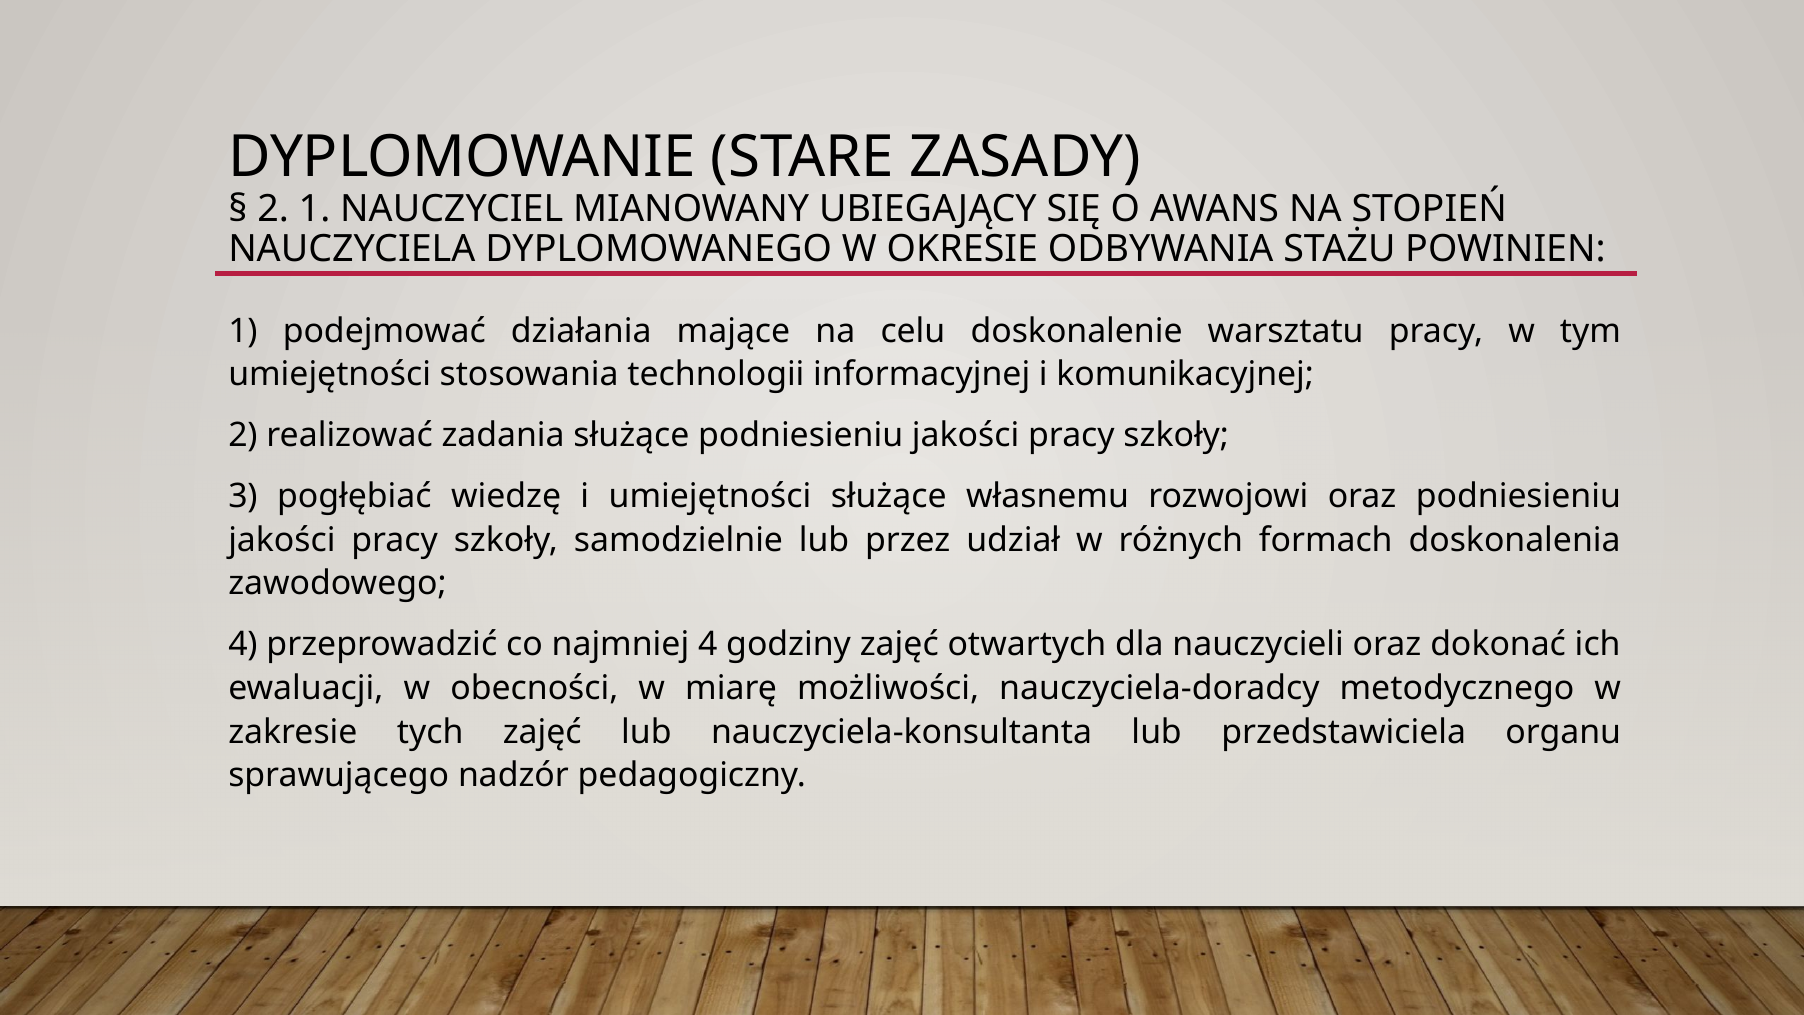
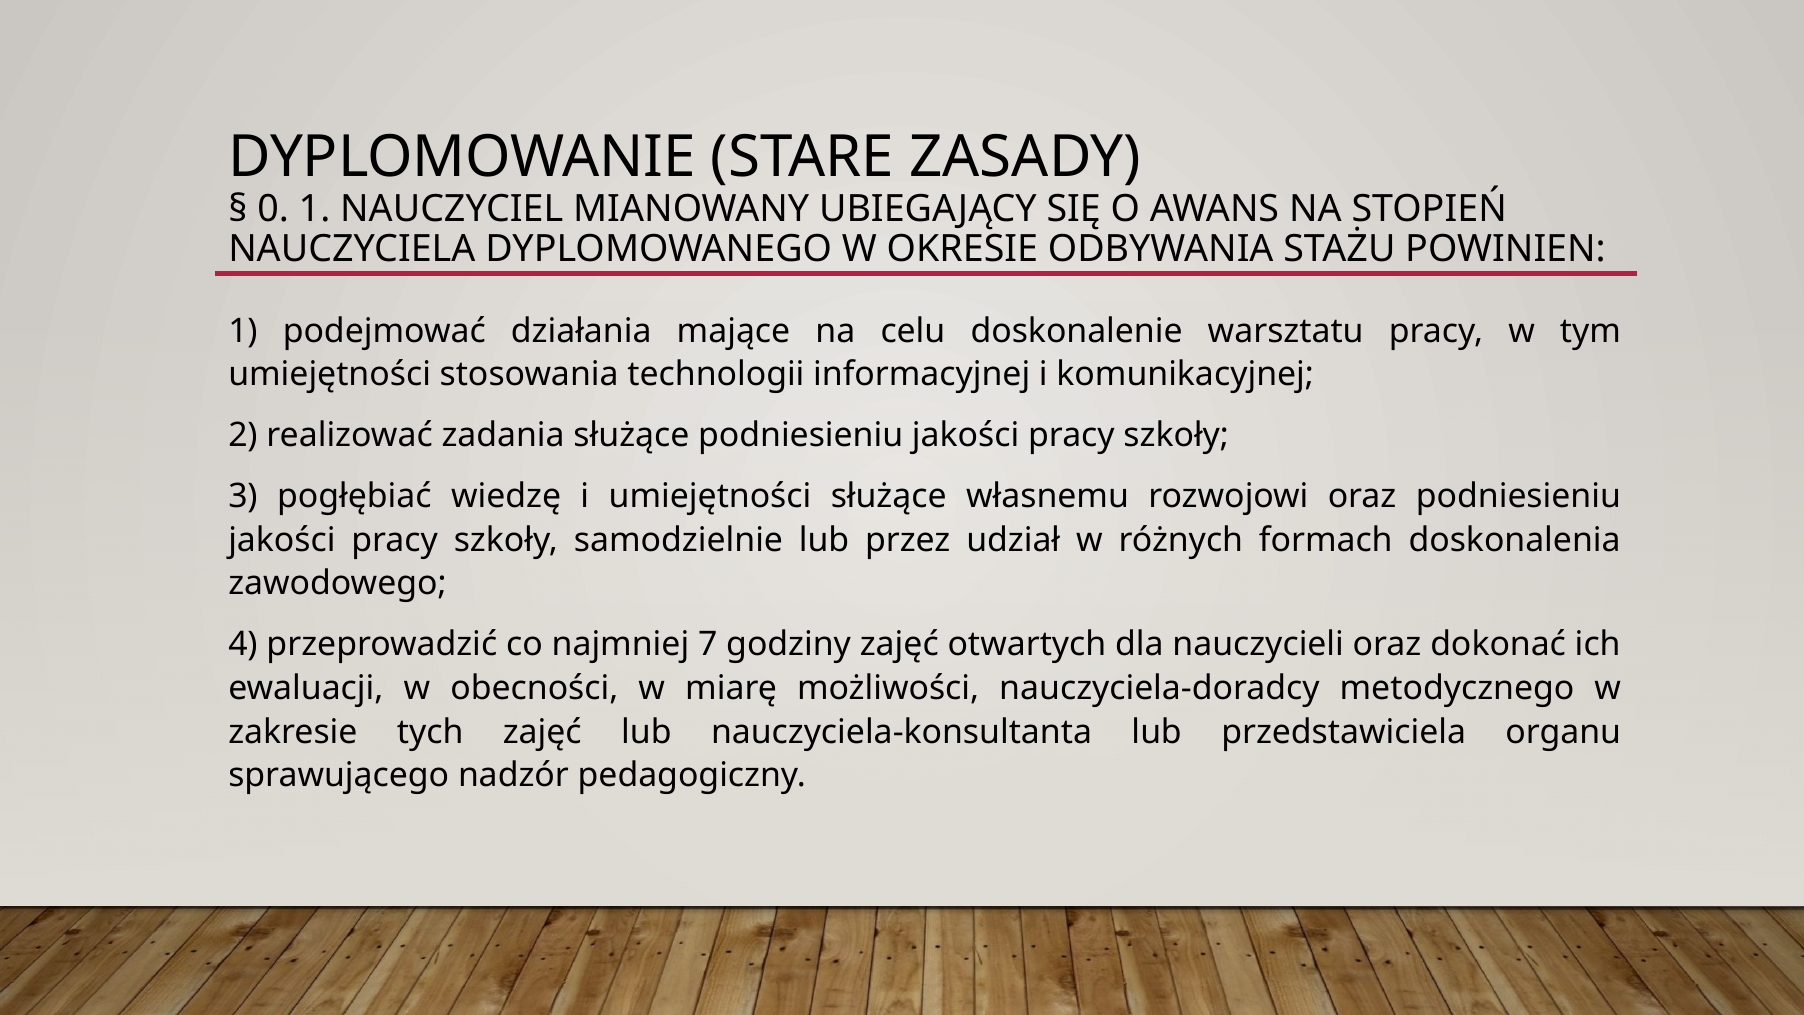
2 at (273, 209): 2 -> 0
najmniej 4: 4 -> 7
